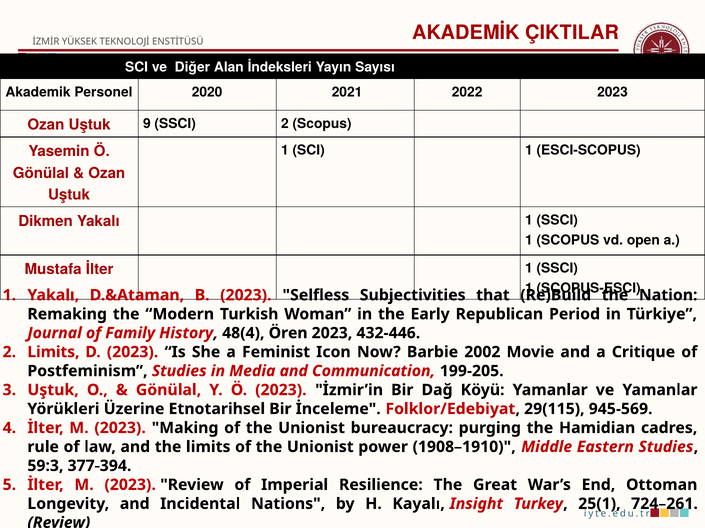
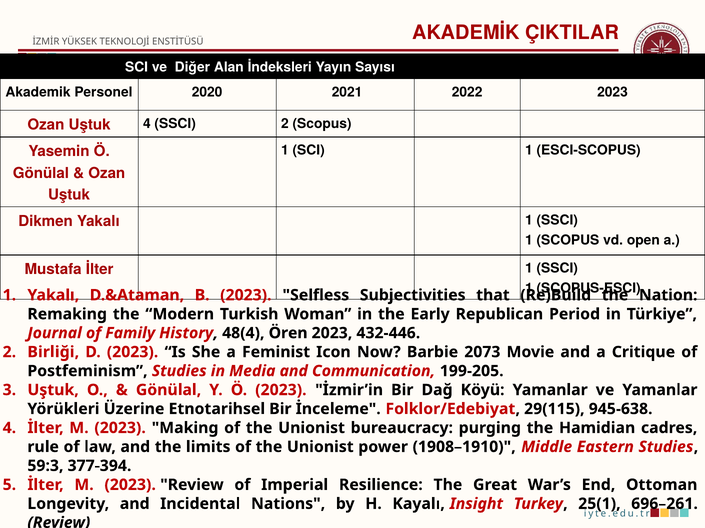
Uştuk 9: 9 -> 4
2 Limits: Limits -> Birliği
2002: 2002 -> 2073
945-569: 945-569 -> 945-638
724–261: 724–261 -> 696–261
